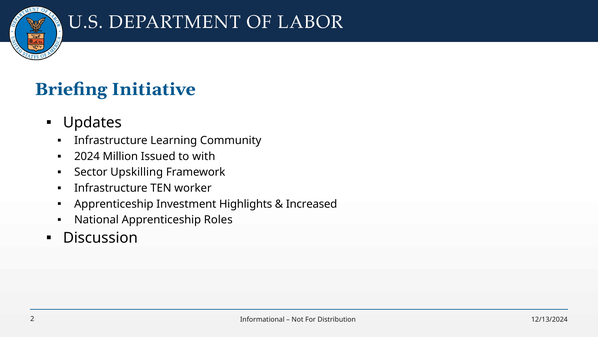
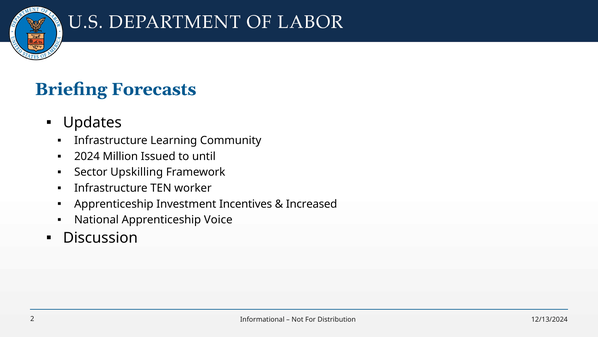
Initiative: Initiative -> Forecasts
with: with -> until
Highlights: Highlights -> Incentives
Roles: Roles -> Voice
